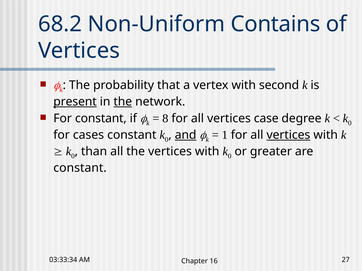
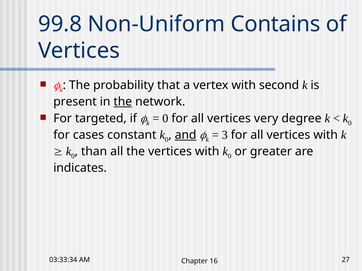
68.2: 68.2 -> 99.8
present underline: present -> none
For constant: constant -> targeted
8 at (165, 119): 8 -> 0
case: case -> very
1: 1 -> 3
vertices at (288, 135) underline: present -> none
constant at (80, 168): constant -> indicates
